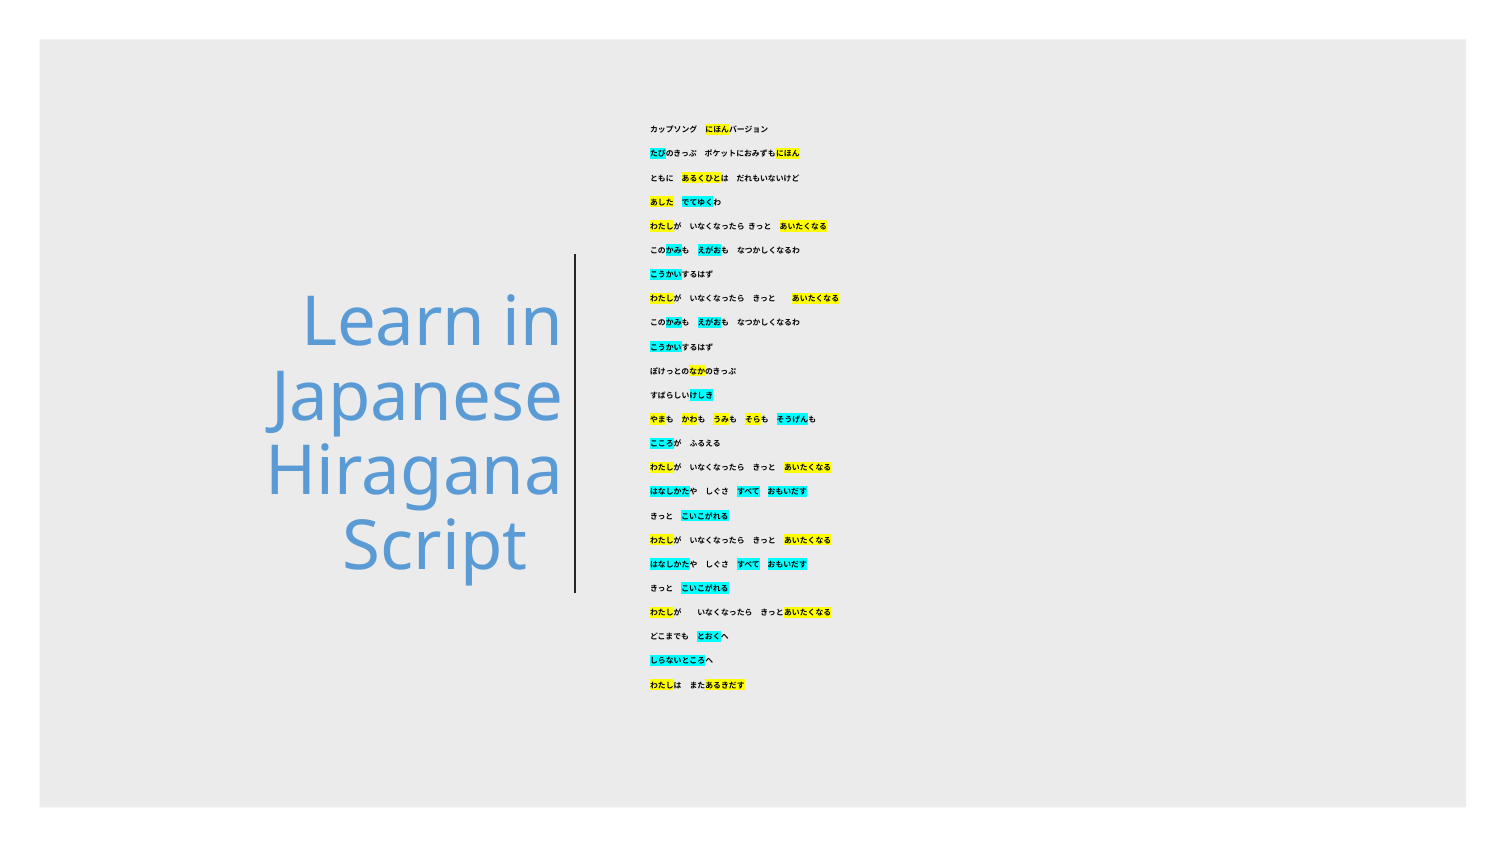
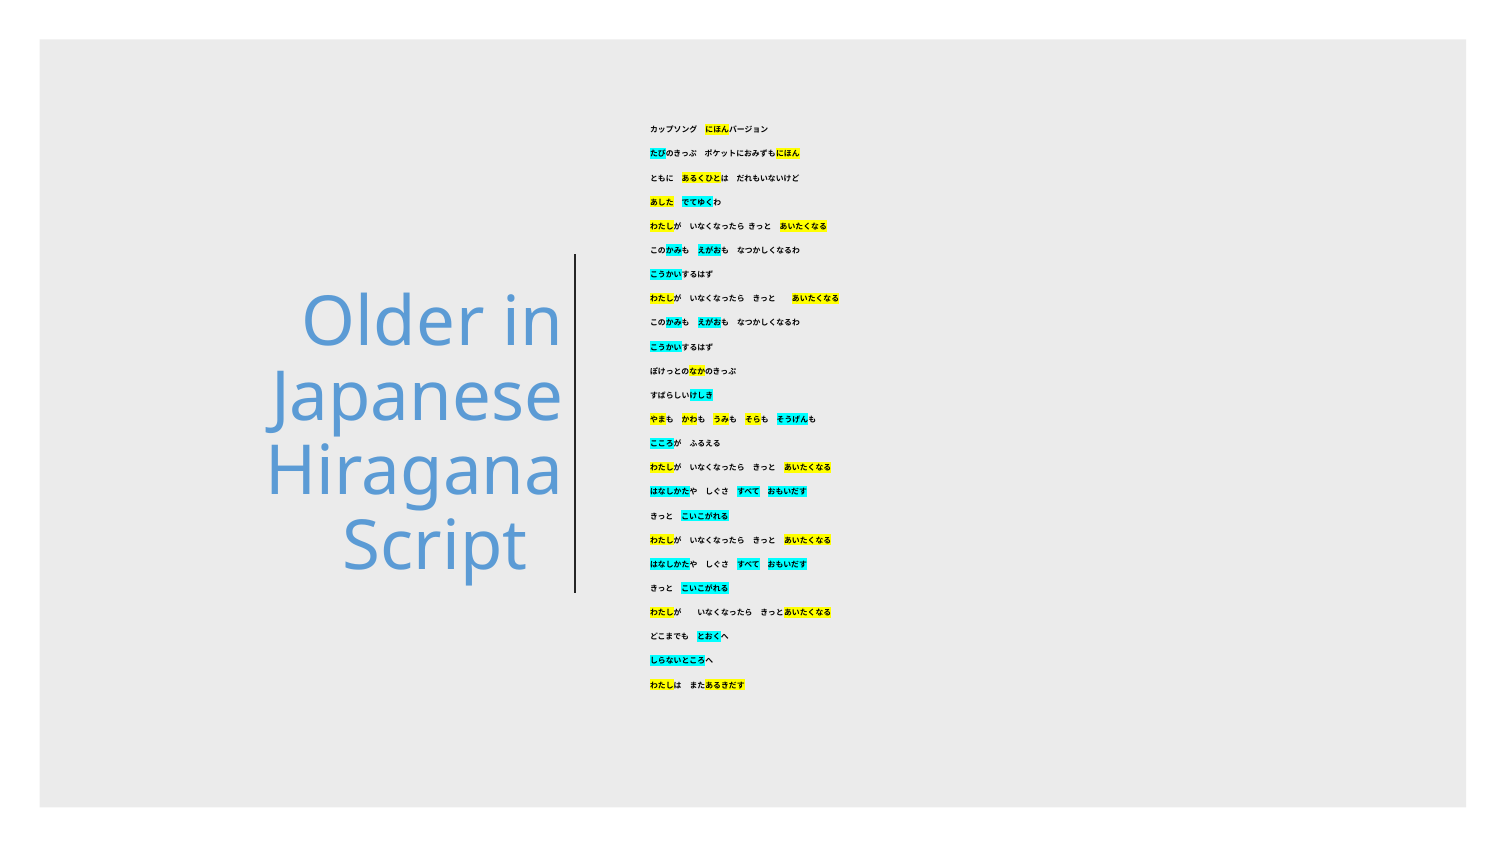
Learn: Learn -> Older
